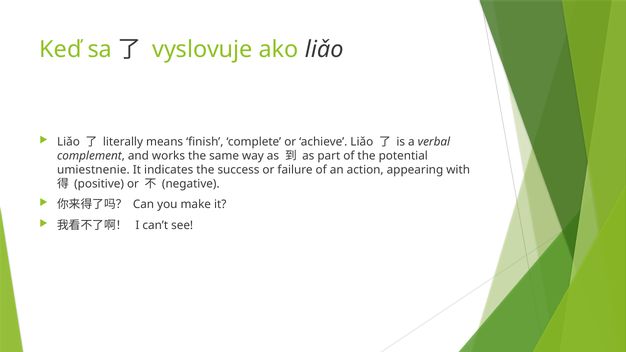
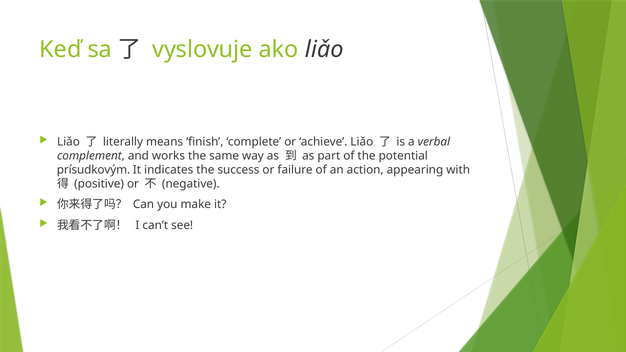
umiestnenie: umiestnenie -> prísudkovým
